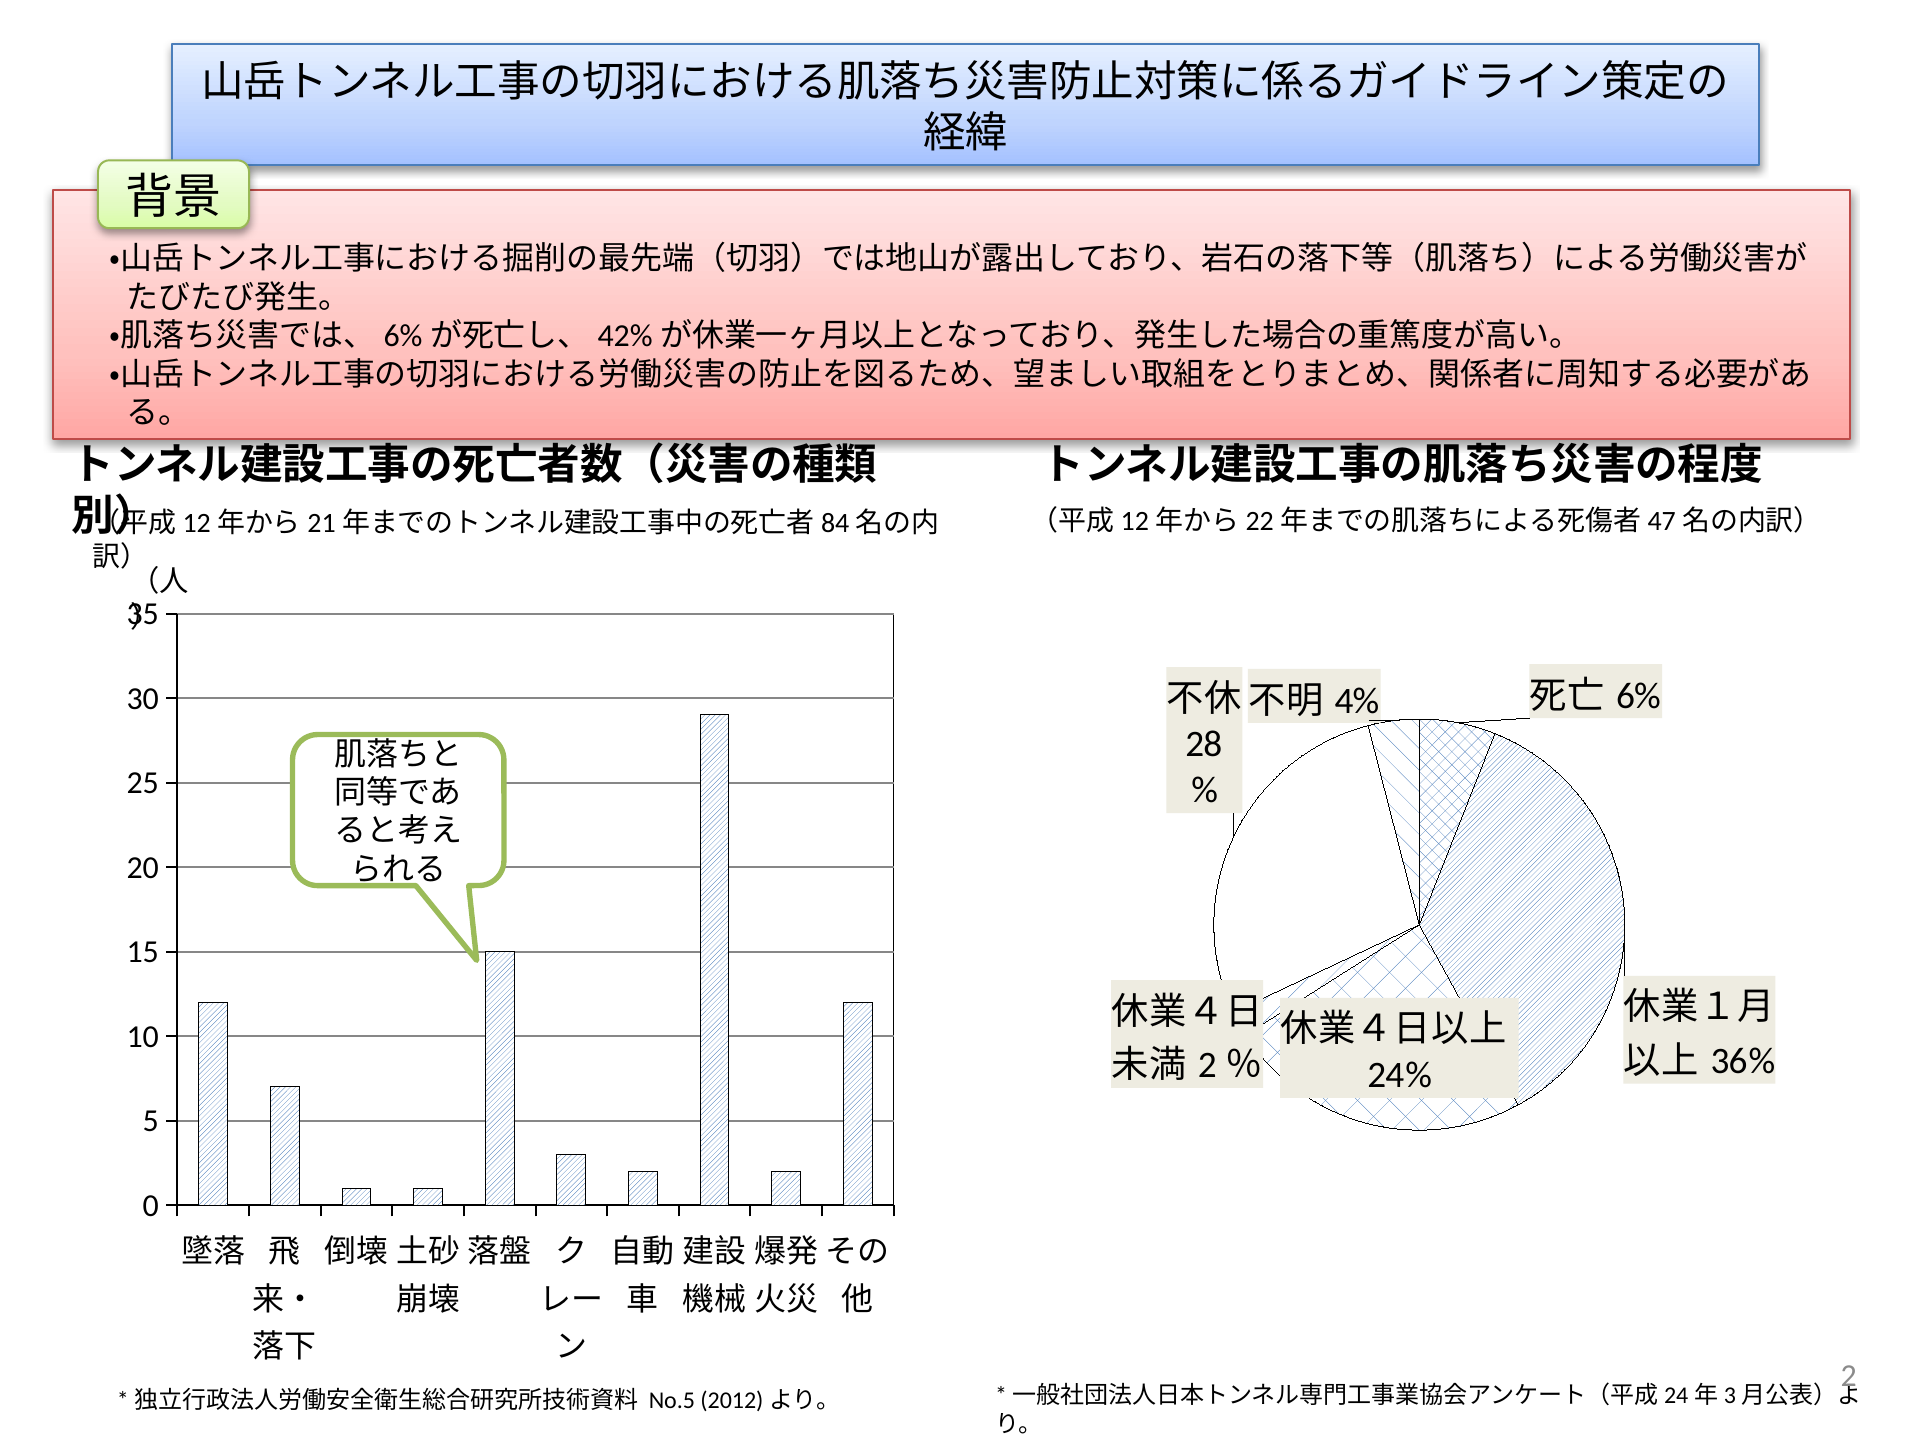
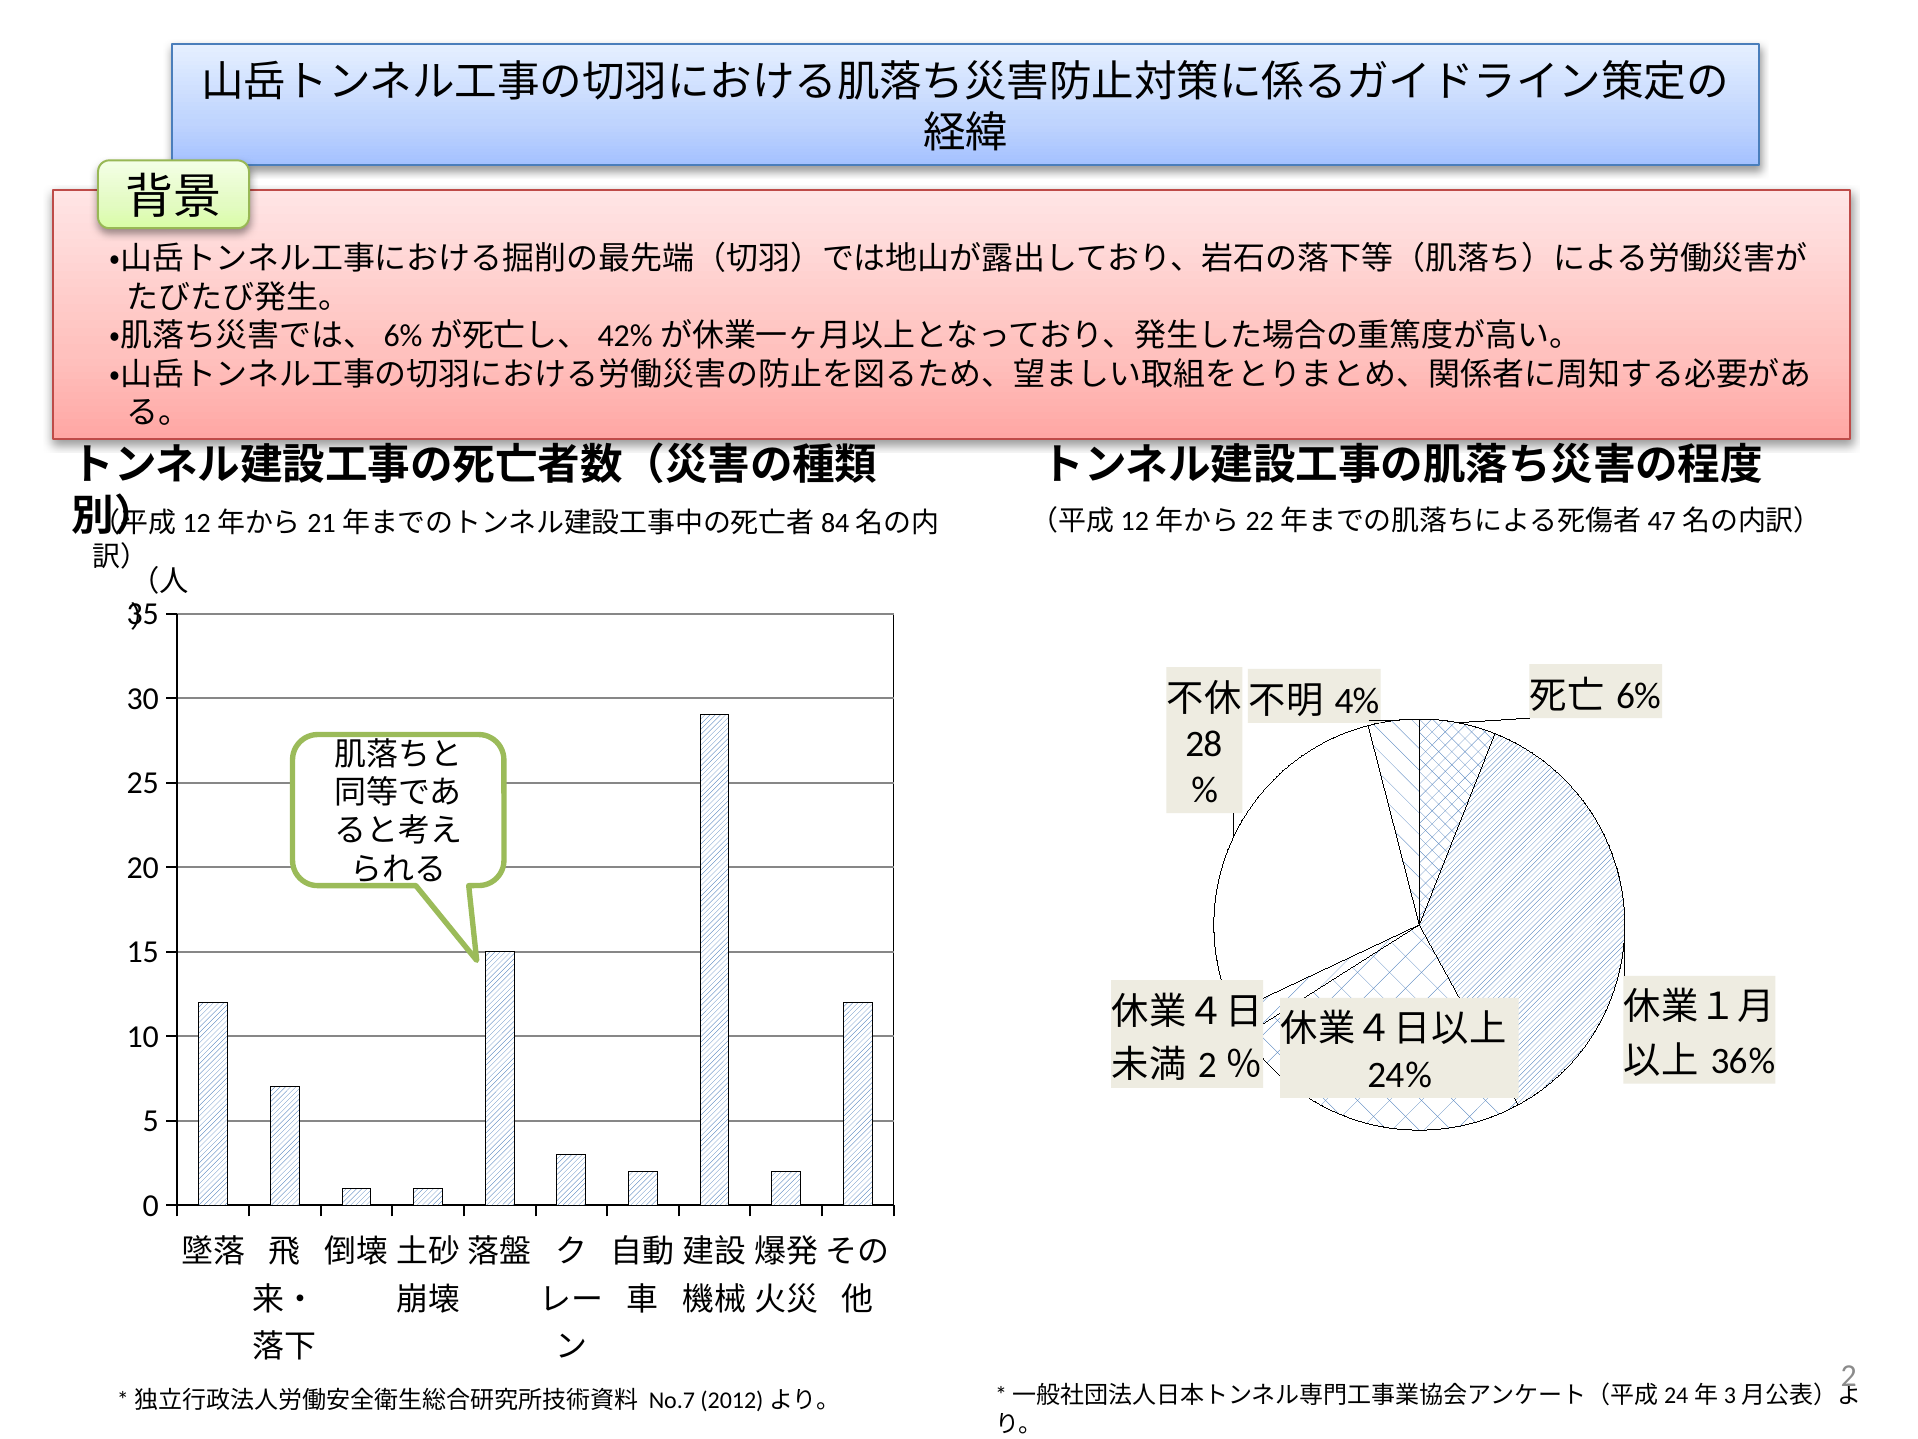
No.5: No.5 -> No.7
